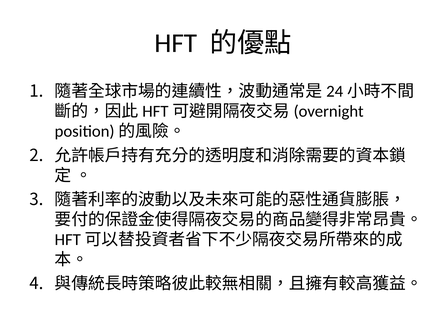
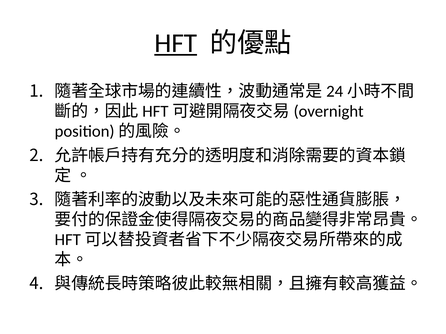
HFT underline: none -> present
